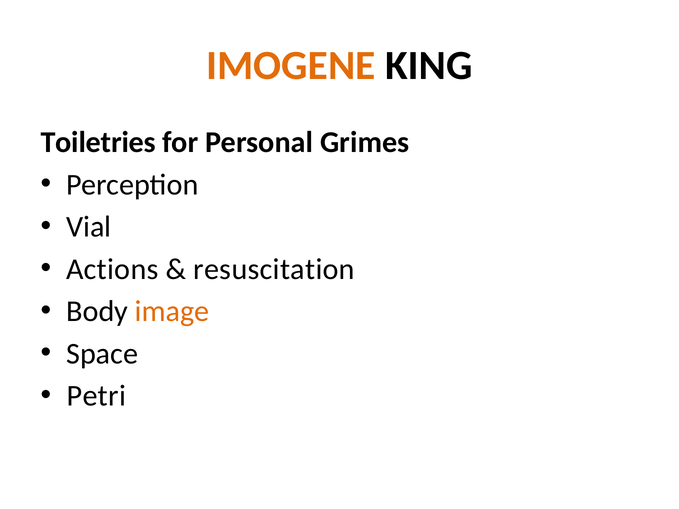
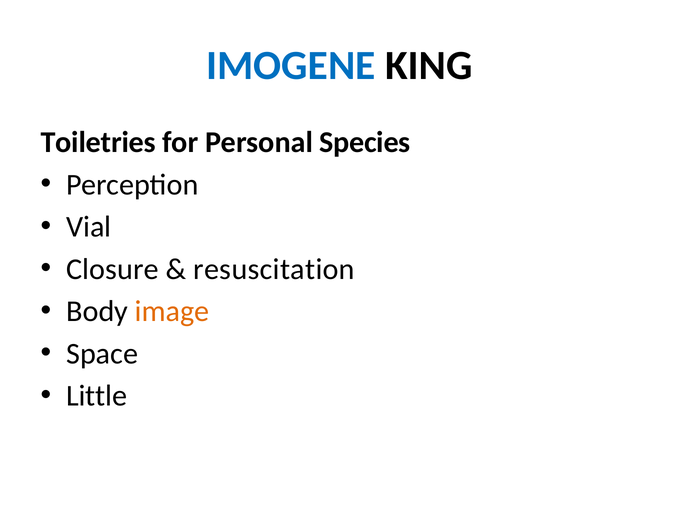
IMOGENE colour: orange -> blue
Grimes: Grimes -> Species
Actions: Actions -> Closure
Petri: Petri -> Little
